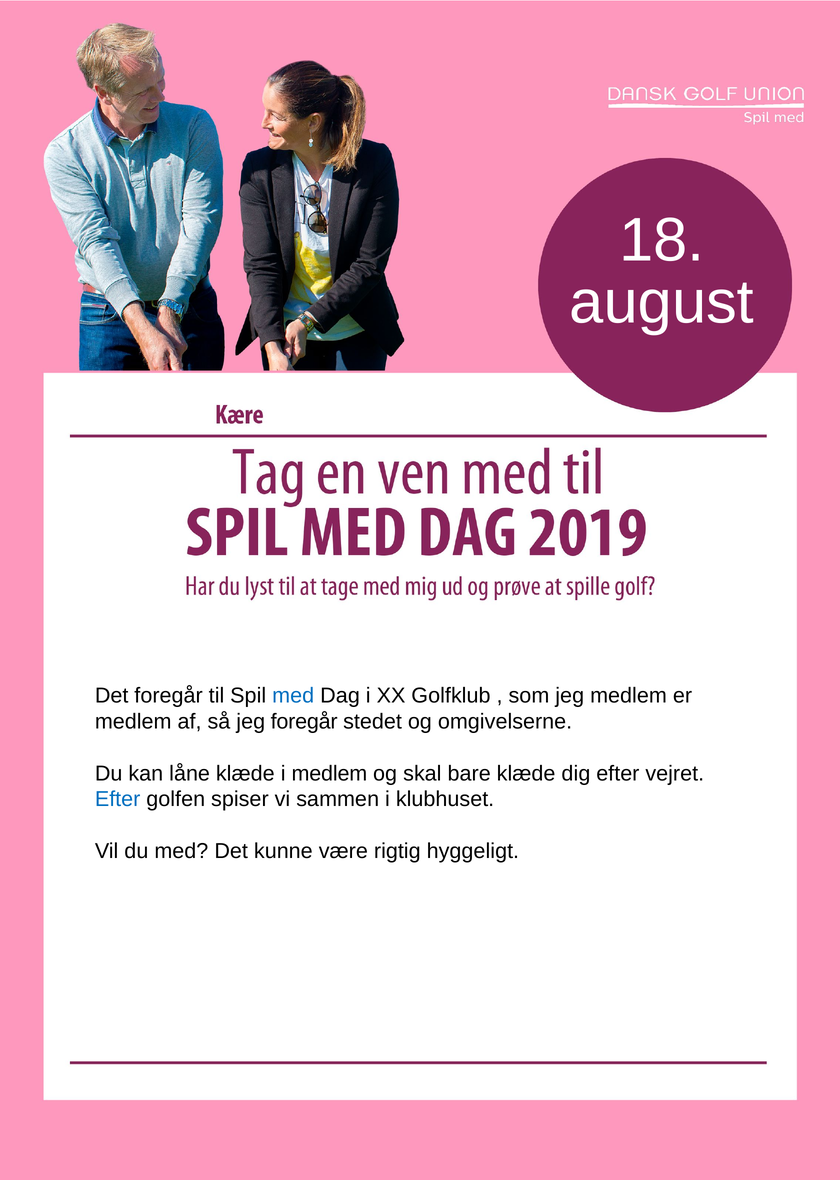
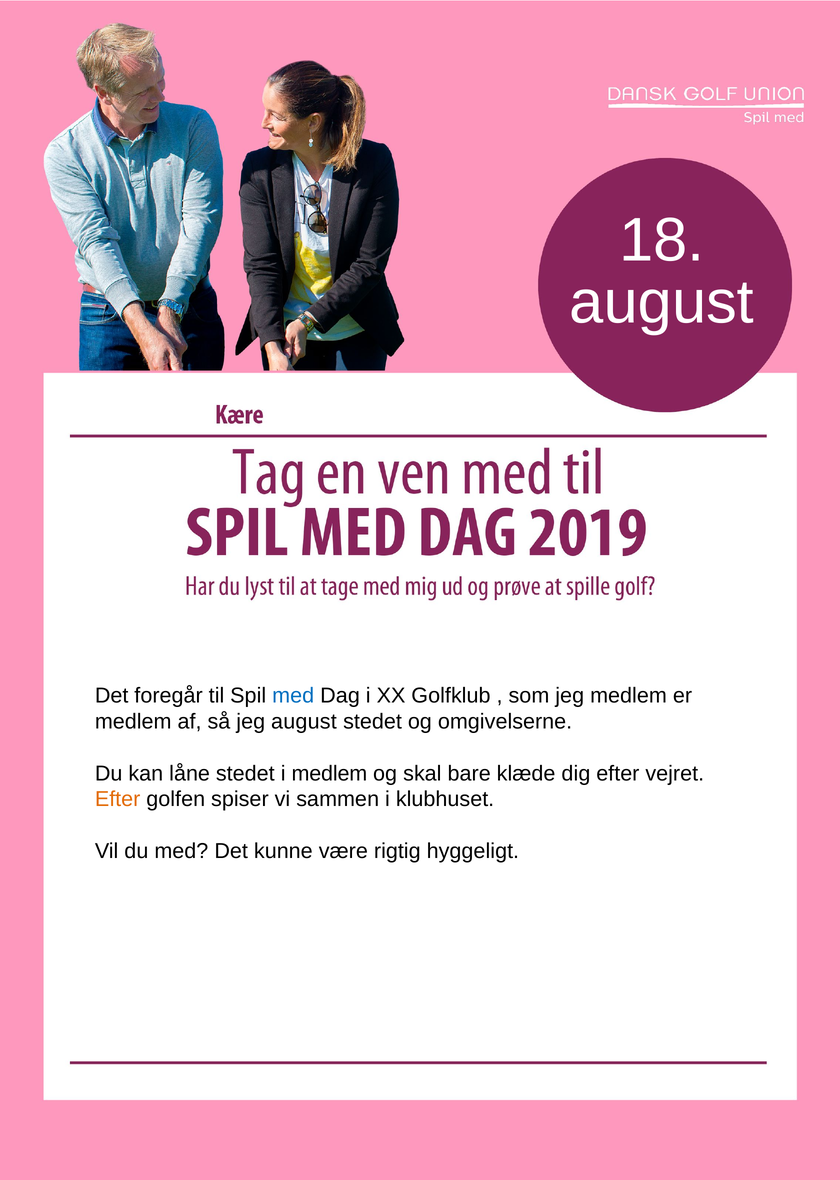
jeg foregår: foregår -> august
låne klæde: klæde -> stedet
Efter at (118, 799) colour: blue -> orange
